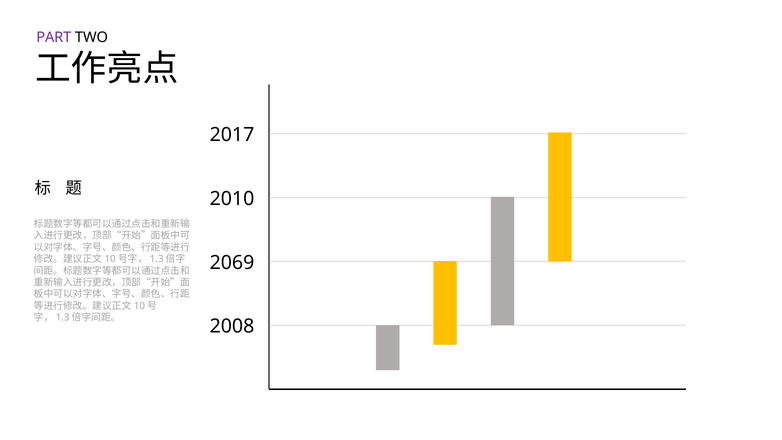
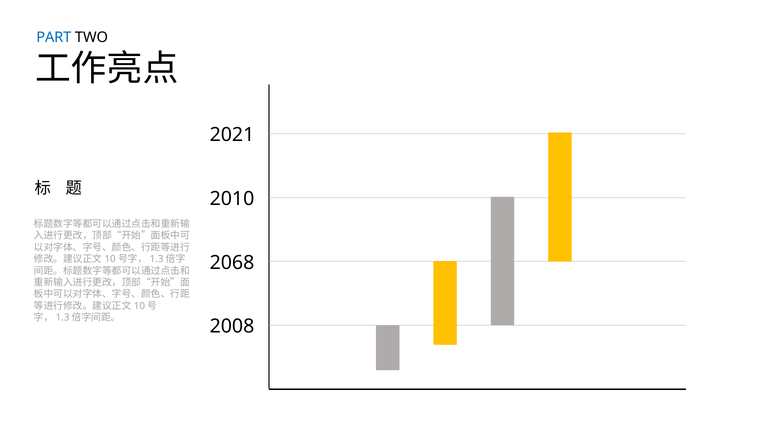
PART colour: purple -> blue
2017: 2017 -> 2021
2069: 2069 -> 2068
